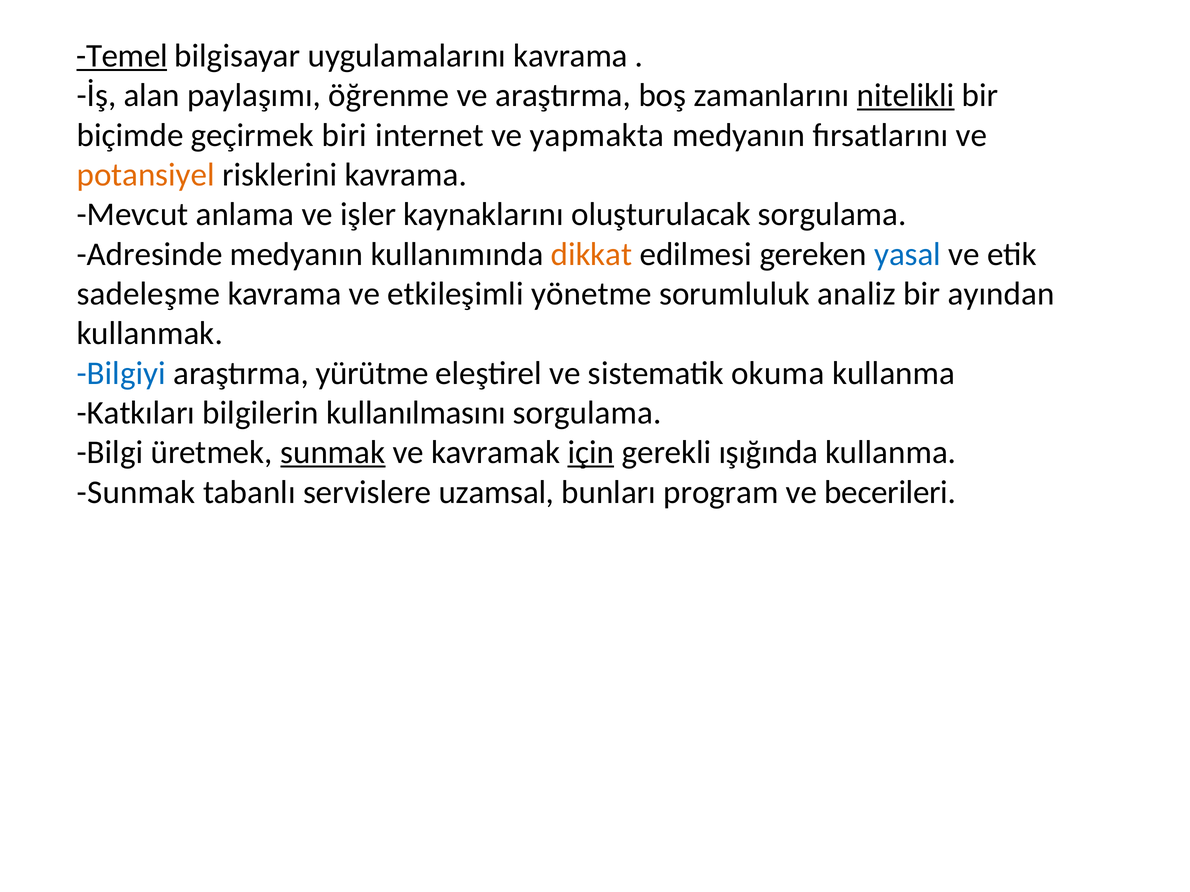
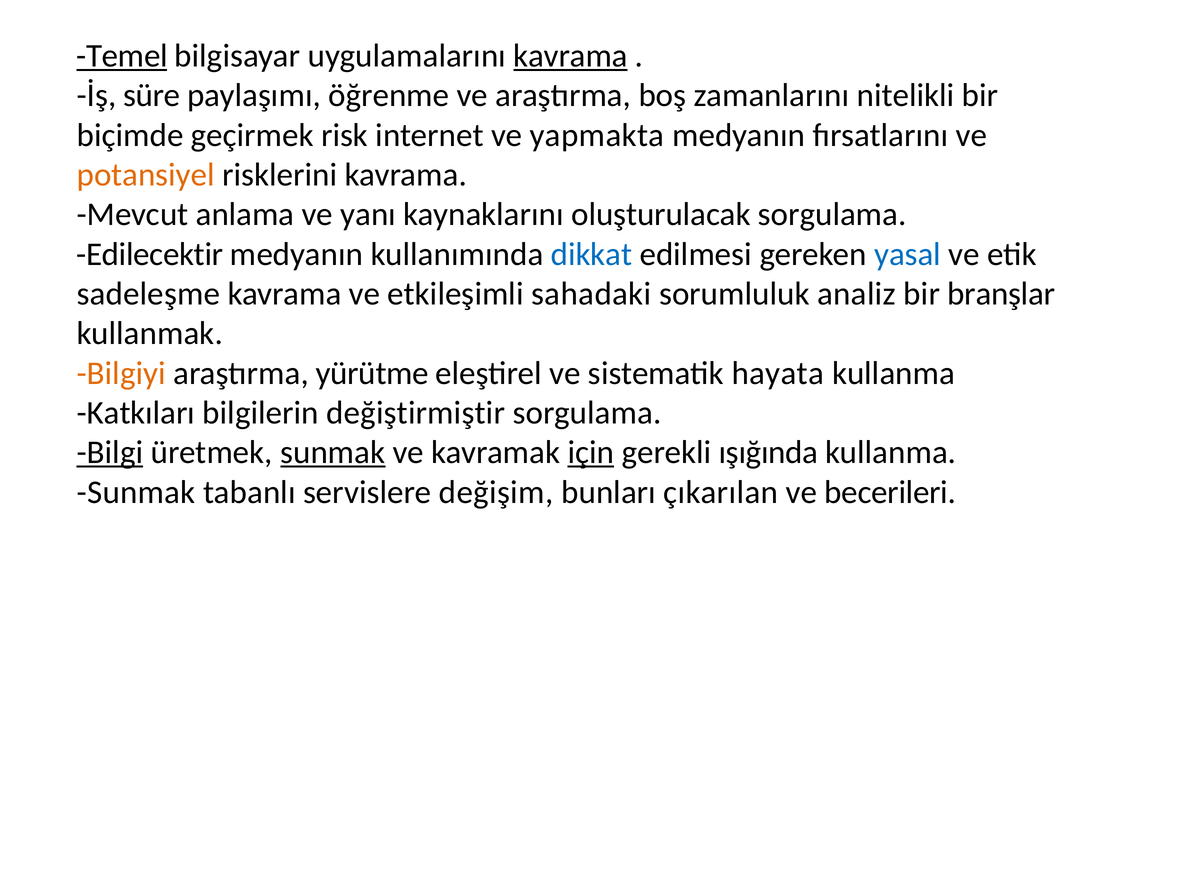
kavrama at (571, 56) underline: none -> present
alan: alan -> süre
nitelikli underline: present -> none
biri: biri -> risk
işler: işler -> yanı
Adresinde: Adresinde -> Edilecektir
dikkat colour: orange -> blue
yönetme: yönetme -> sahadaki
ayından: ayından -> branşlar
Bilgiyi colour: blue -> orange
okuma: okuma -> hayata
kullanılmasını: kullanılmasını -> değiştirmiştir
Bilgi underline: none -> present
uzamsal: uzamsal -> değişim
program: program -> çıkarılan
